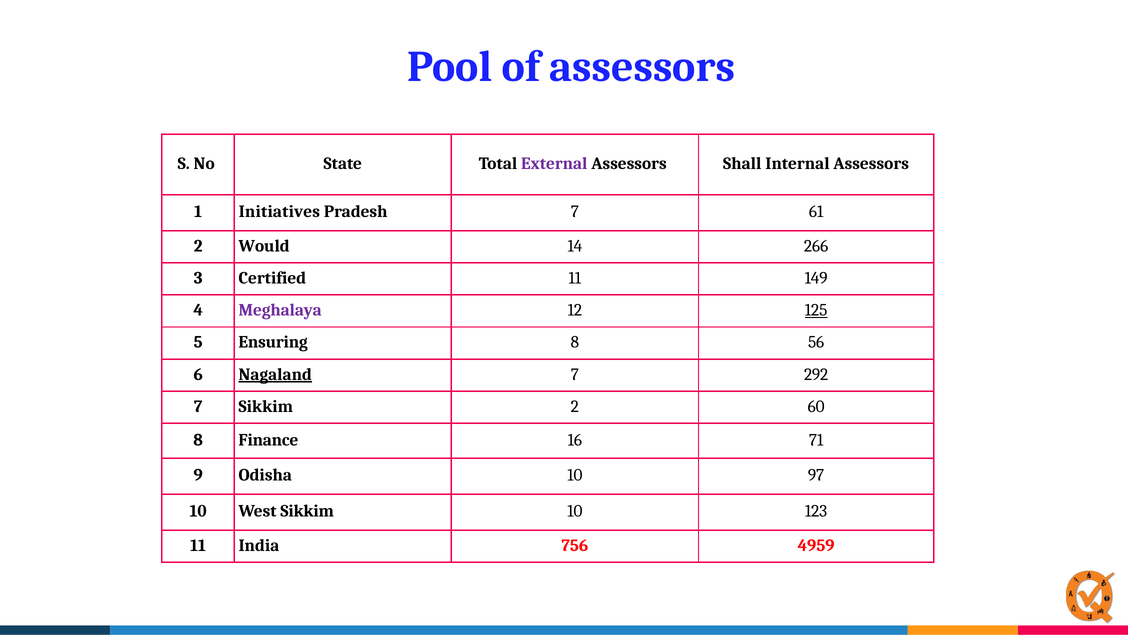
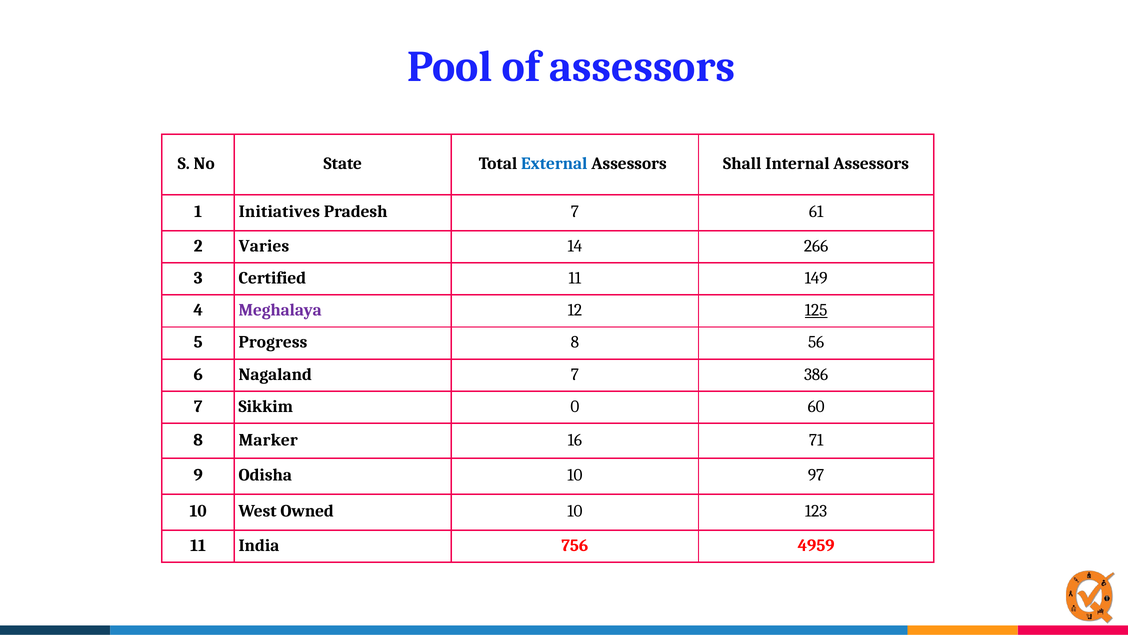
External colour: purple -> blue
Would: Would -> Varies
Ensuring: Ensuring -> Progress
Nagaland underline: present -> none
292: 292 -> 386
Sikkim 2: 2 -> 0
Finance: Finance -> Marker
West Sikkim: Sikkim -> Owned
